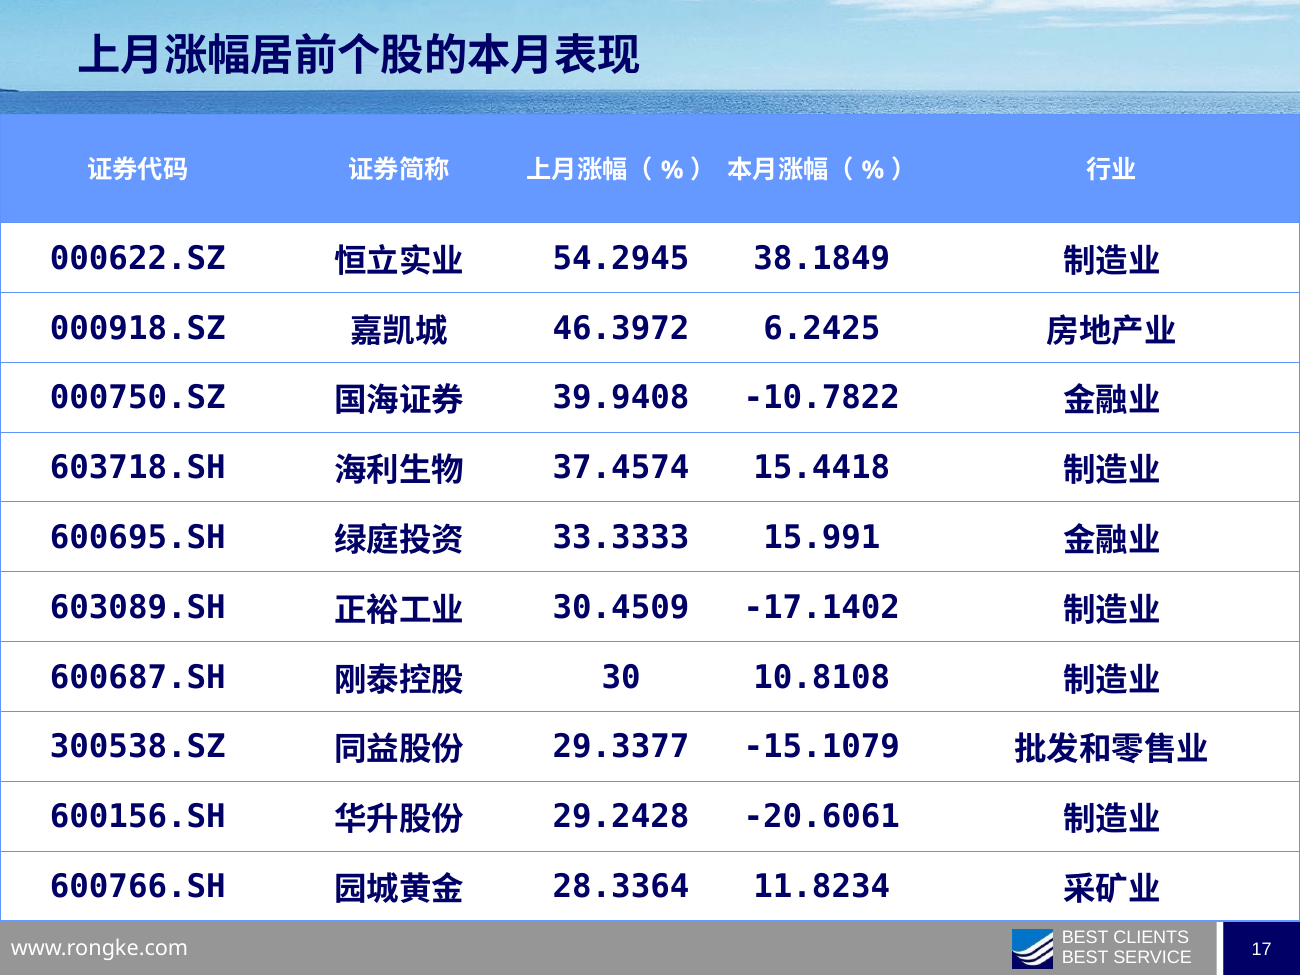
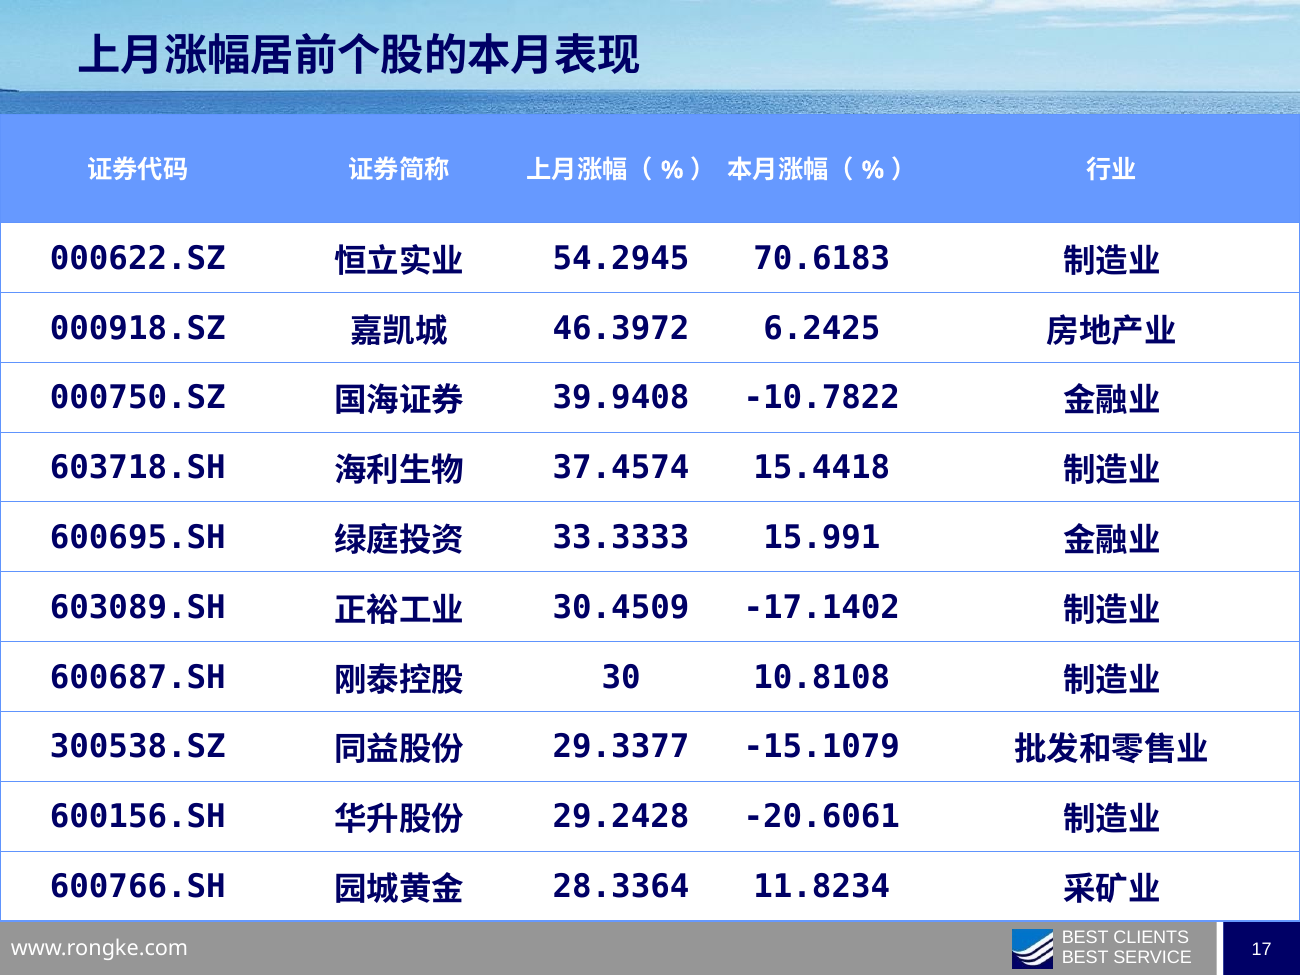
38.1849: 38.1849 -> 70.6183
